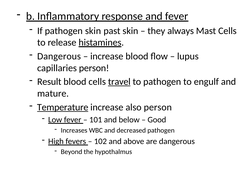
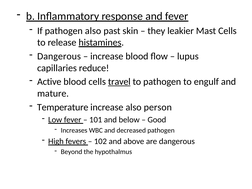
pathogen skin: skin -> also
always: always -> leakier
capillaries person: person -> reduce
Result: Result -> Active
Temperature underline: present -> none
